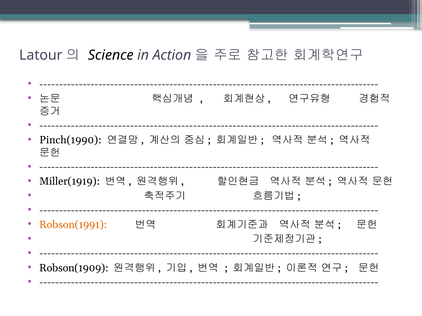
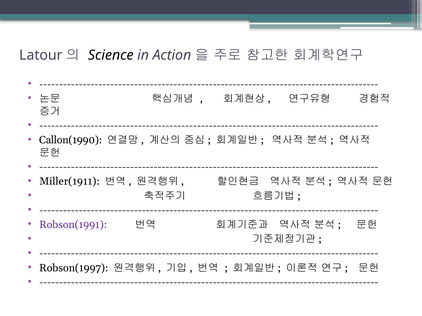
Pinch(1990: Pinch(1990 -> Callon(1990
Miller(1919: Miller(1919 -> Miller(1911
Robson(1991 colour: orange -> purple
Robson(1909: Robson(1909 -> Robson(1997
